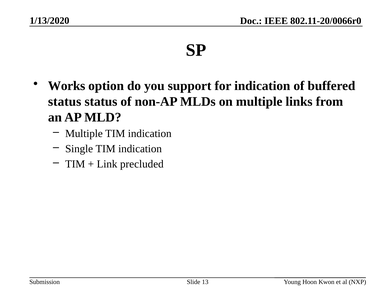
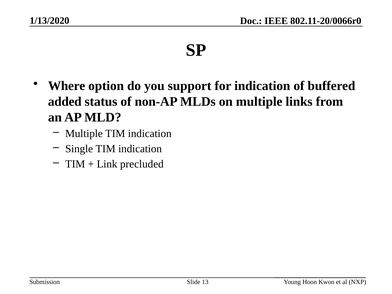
Works: Works -> Where
status at (65, 102): status -> added
